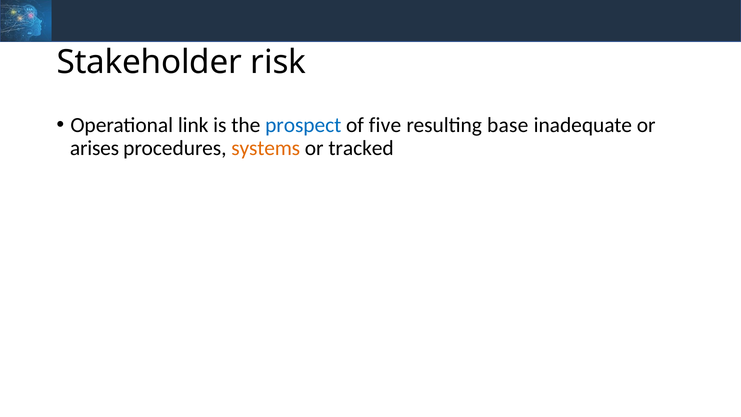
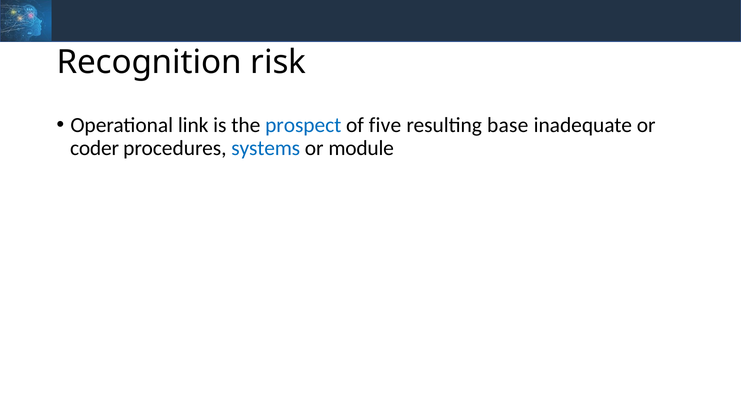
Stakeholder: Stakeholder -> Recognition
arises: arises -> coder
systems colour: orange -> blue
tracked: tracked -> module
